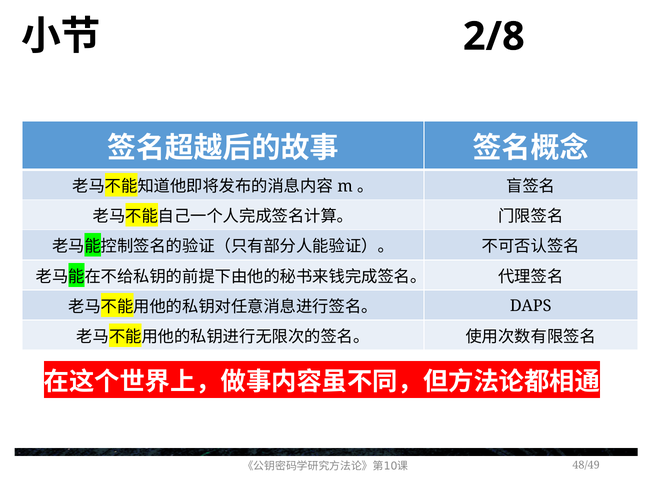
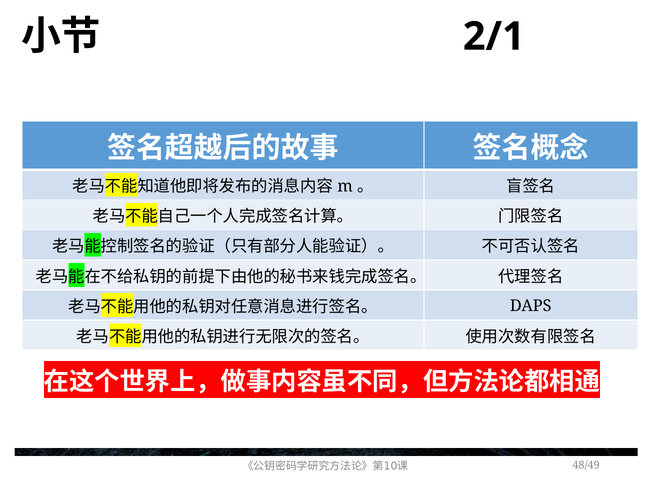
2/8: 2/8 -> 2/1
